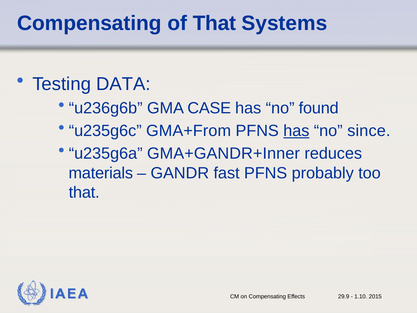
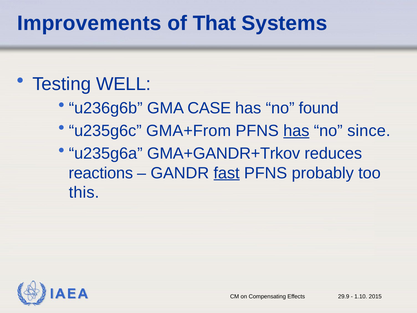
Compensating at (89, 23): Compensating -> Improvements
DATA: DATA -> WELL
GMA+GANDR+Inner: GMA+GANDR+Inner -> GMA+GANDR+Trkov
materials: materials -> reactions
fast underline: none -> present
that at (84, 192): that -> this
